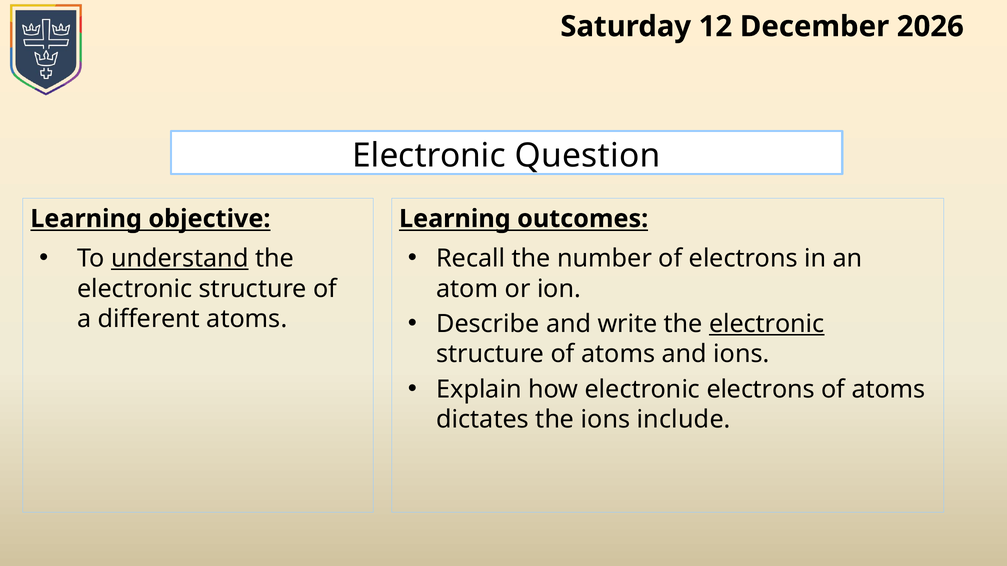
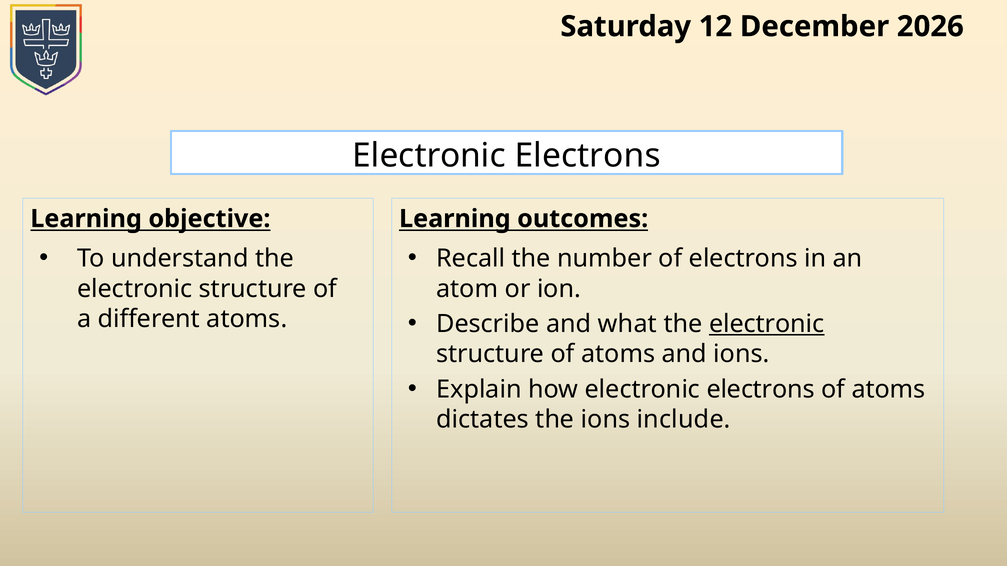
Question at (588, 156): Question -> Electrons
understand underline: present -> none
write: write -> what
